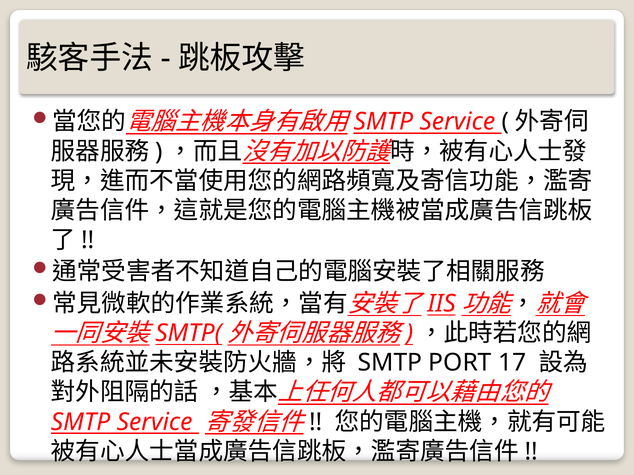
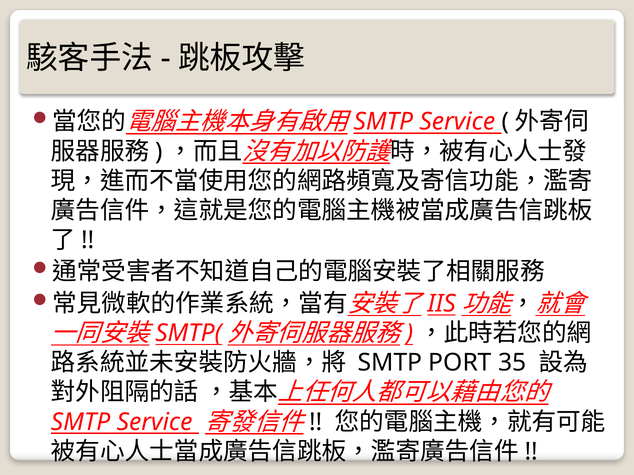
17: 17 -> 35
